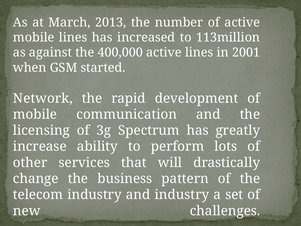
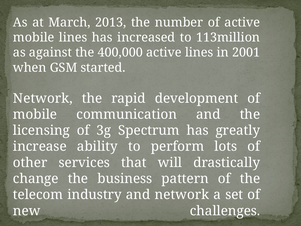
and industry: industry -> network
